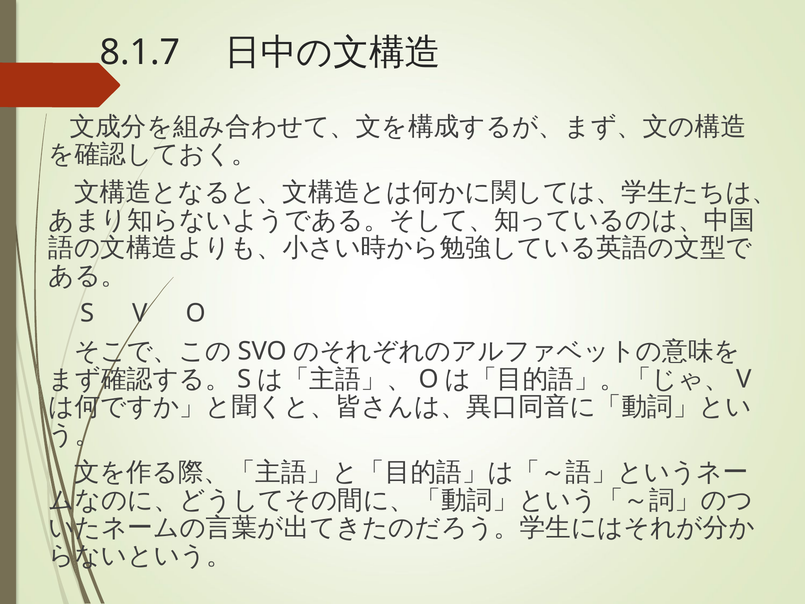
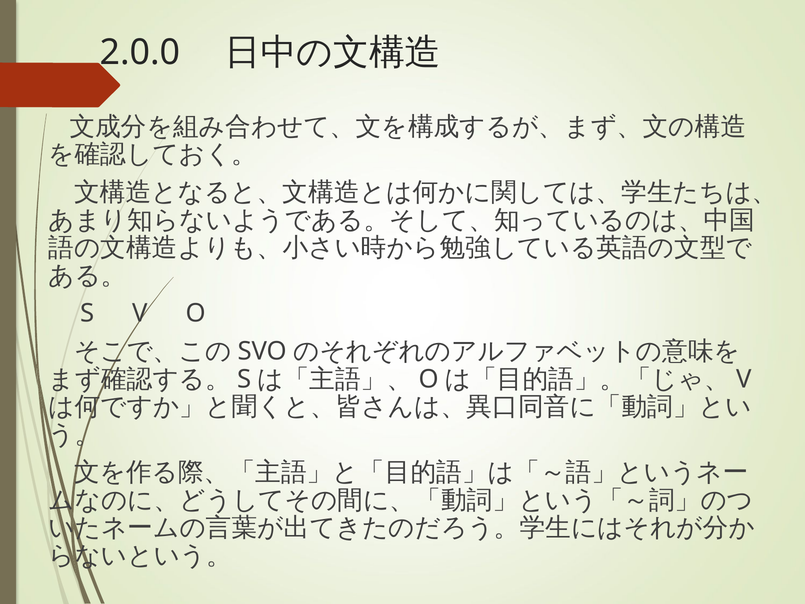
8.1.7: 8.1.7 -> 2.0.0
